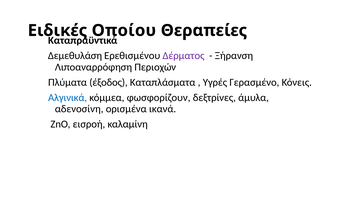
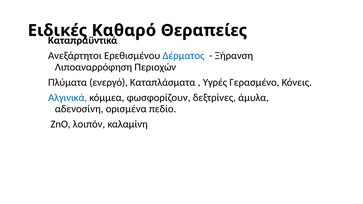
Οποίου: Οποίου -> Καθαρό
Δεμεθυλάση: Δεμεθυλάση -> Ανεξάρτητοι
Δέρματος colour: purple -> blue
έξοδος: έξοδος -> ενεργό
ικανά: ικανά -> πεδίο
εισροή: εισροή -> λοιπόν
